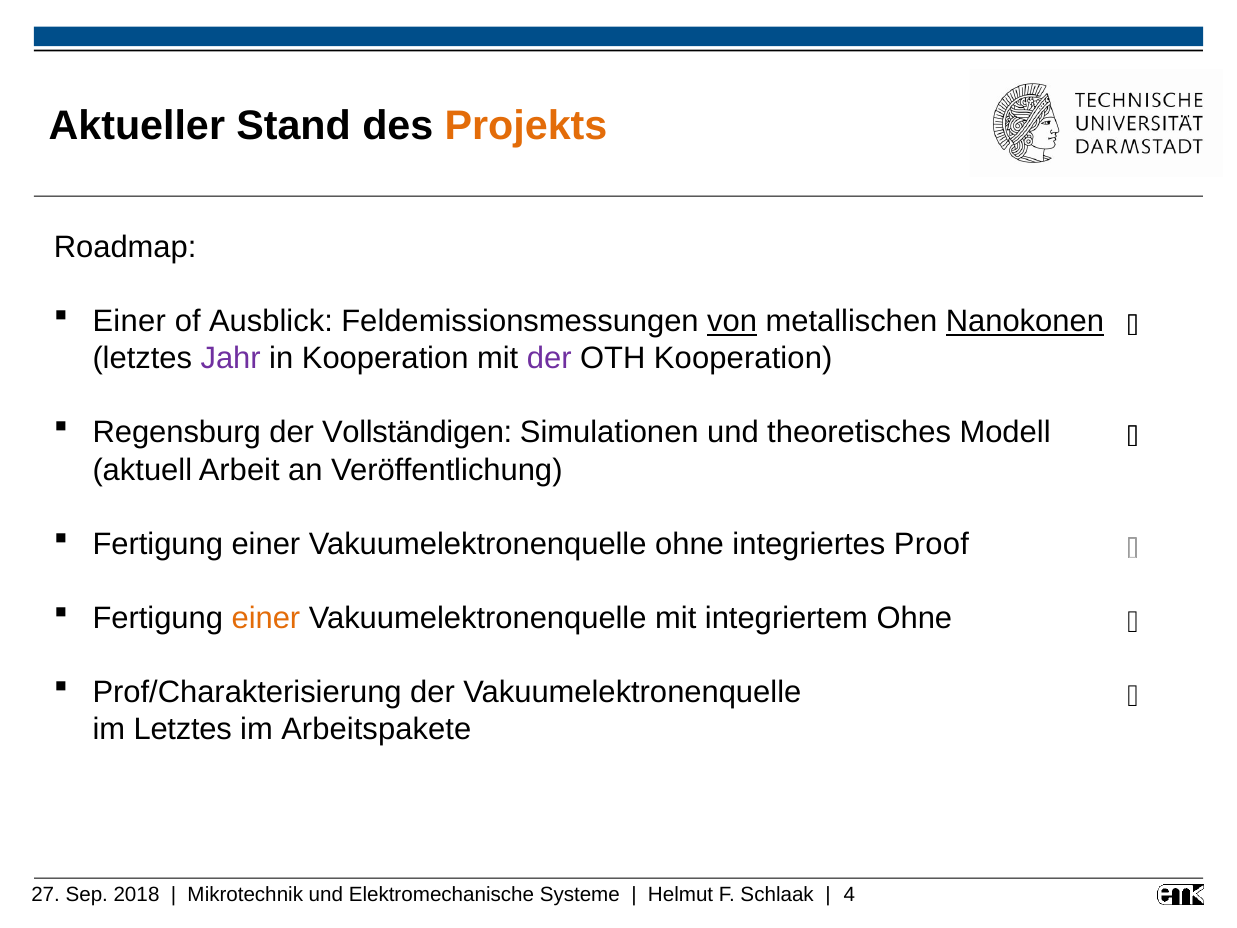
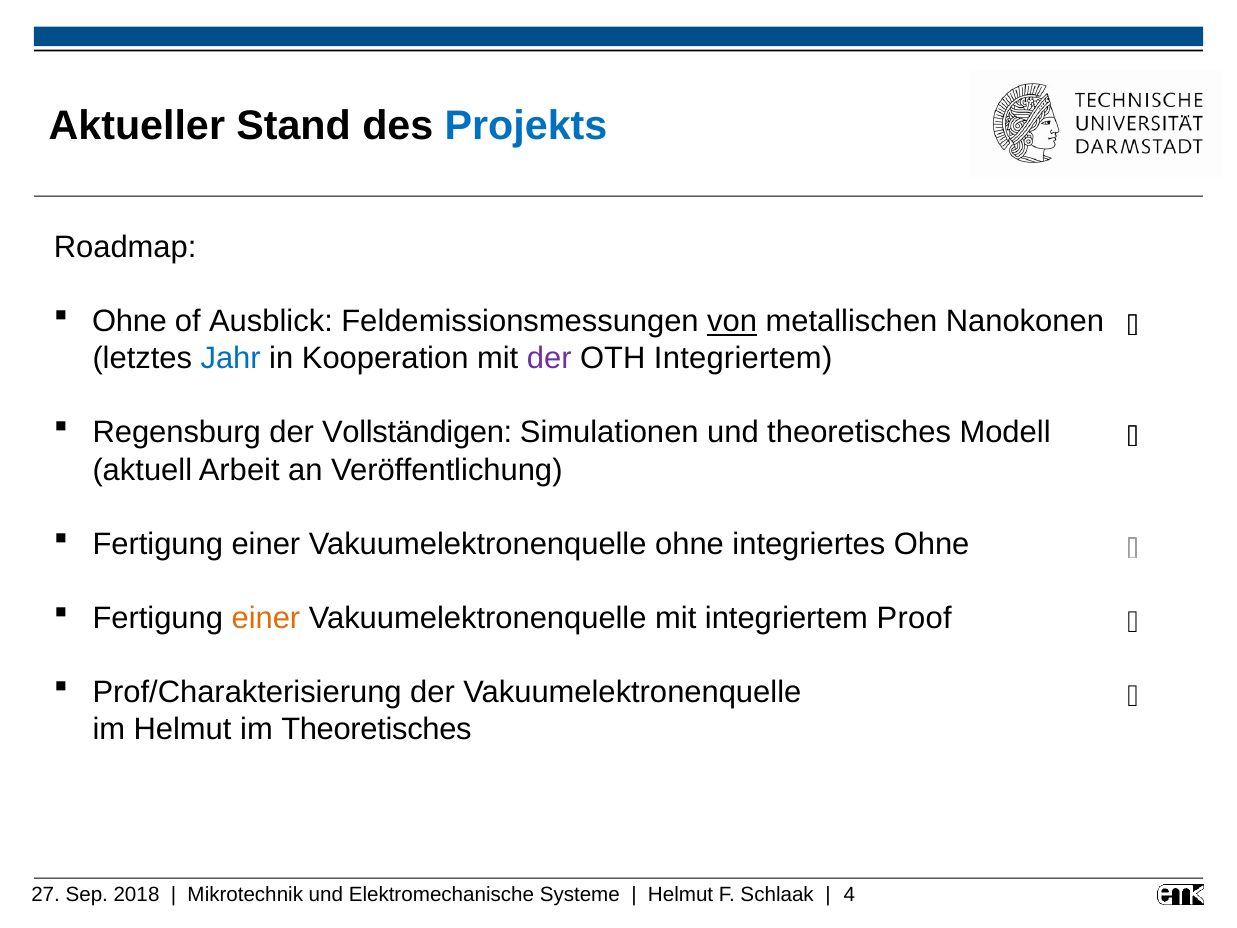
Projekts colour: orange -> blue
Einer at (129, 321): Einer -> Ohne
Nanokonen underline: present -> none
Jahr colour: purple -> blue
OTH Kooperation: Kooperation -> Integriertem
integriertes Proof: Proof -> Ohne
integriertem Ohne: Ohne -> Proof
im Letztes: Letztes -> Helmut
im Arbeitspakete: Arbeitspakete -> Theoretisches
